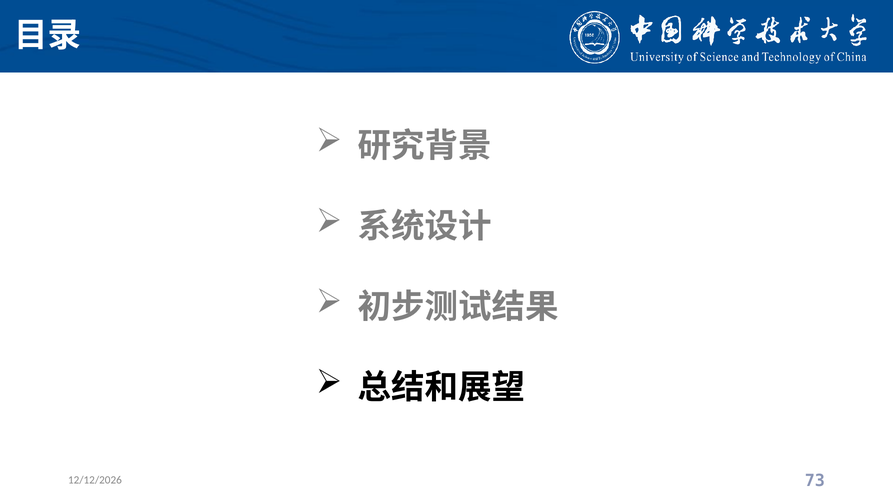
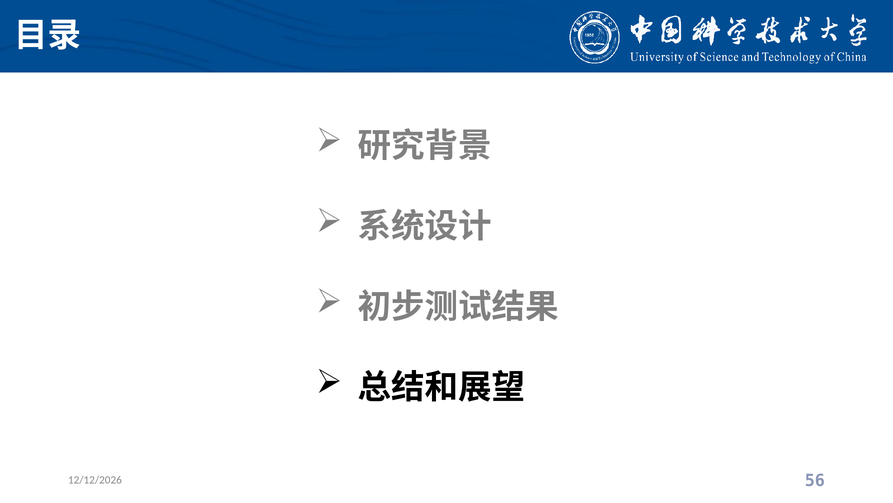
73: 73 -> 56
